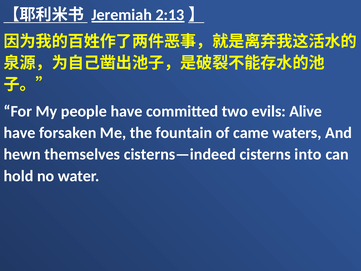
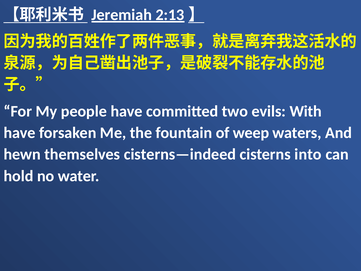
Alive: Alive -> With
came: came -> weep
